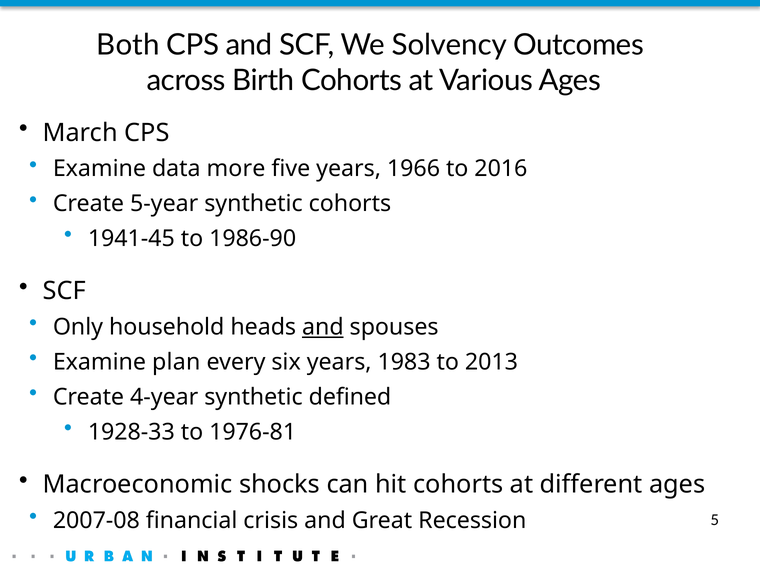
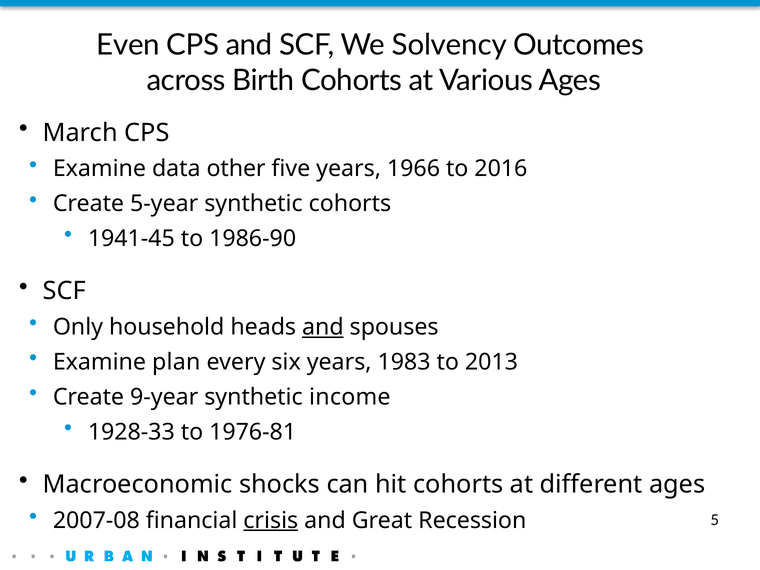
Both: Both -> Even
more: more -> other
4-year: 4-year -> 9-year
defined: defined -> income
crisis underline: none -> present
